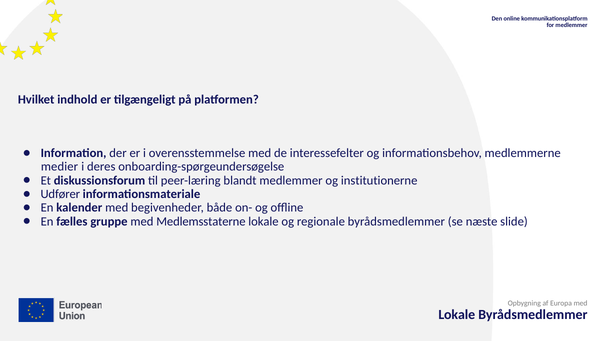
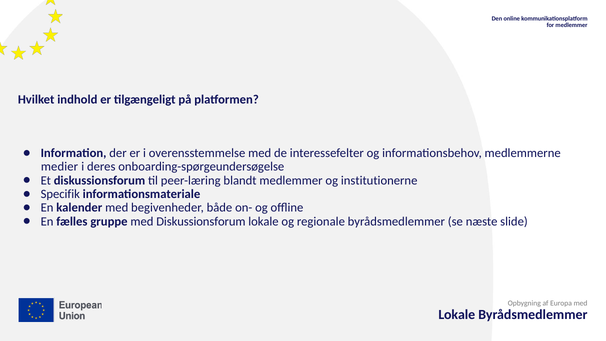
Udfører: Udfører -> Specifik
med Medlemsstaterne: Medlemsstaterne -> Diskussionsforum
